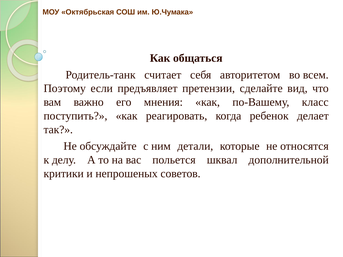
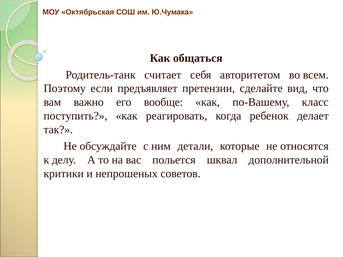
мнения: мнения -> вообще
